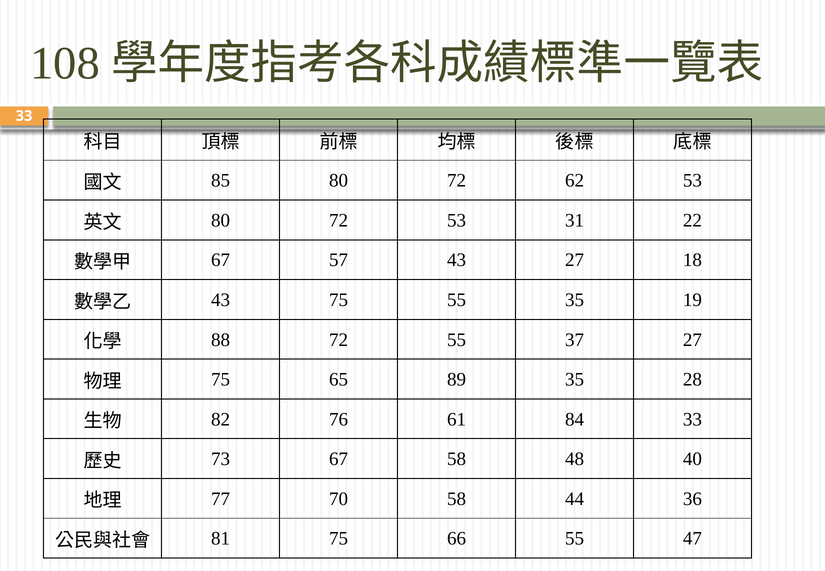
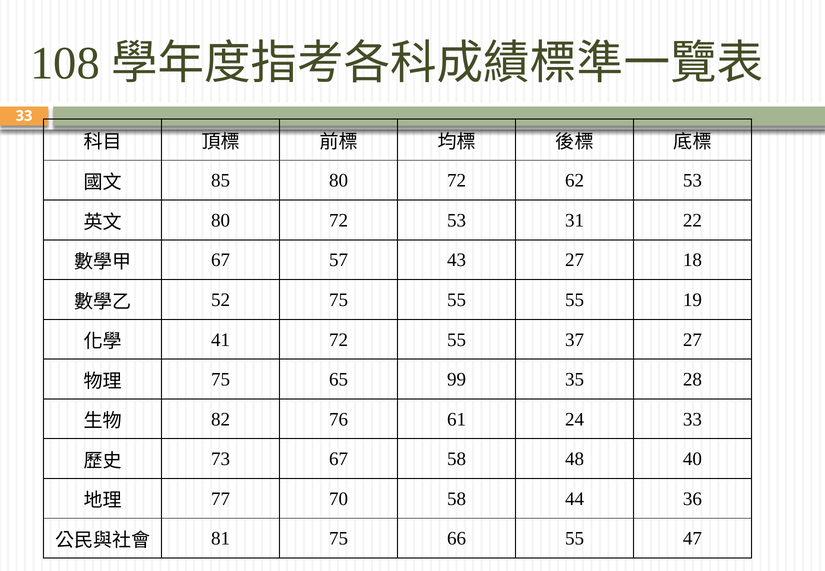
43 at (221, 300): 43 -> 52
55 35: 35 -> 55
88: 88 -> 41
89: 89 -> 99
84: 84 -> 24
